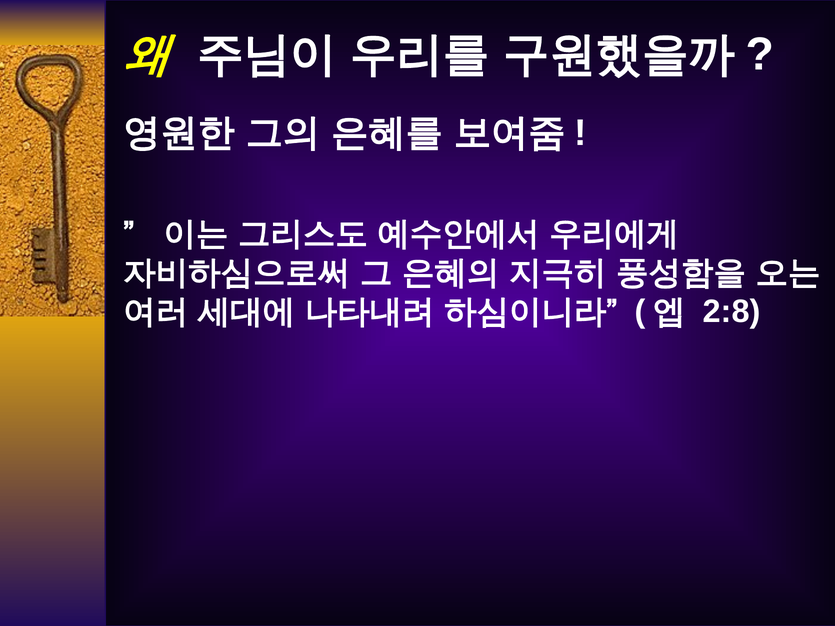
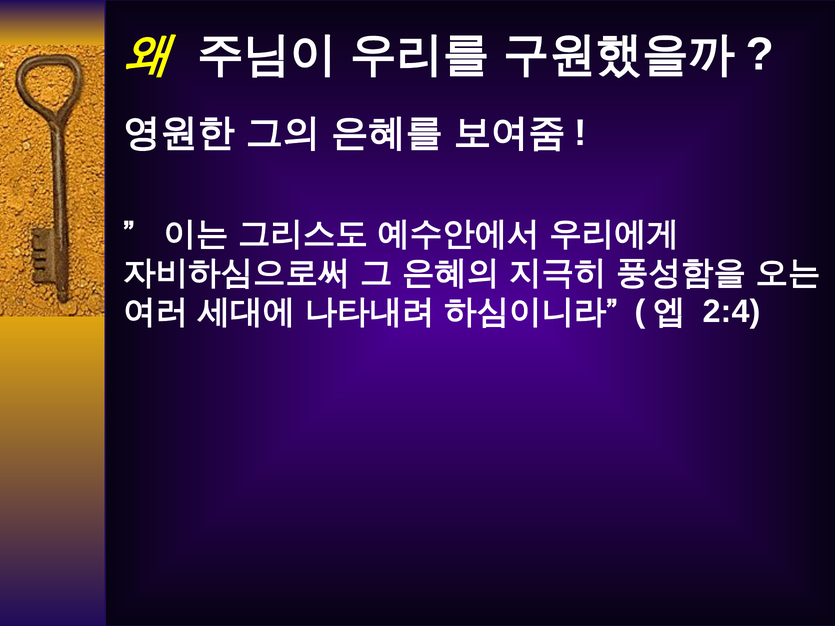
2:8: 2:8 -> 2:4
